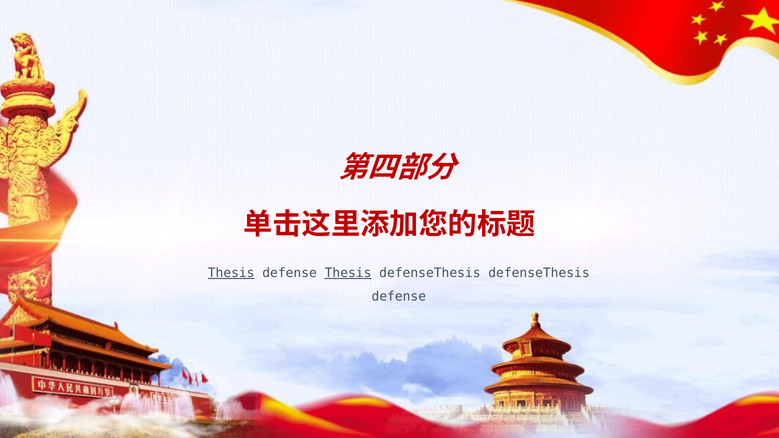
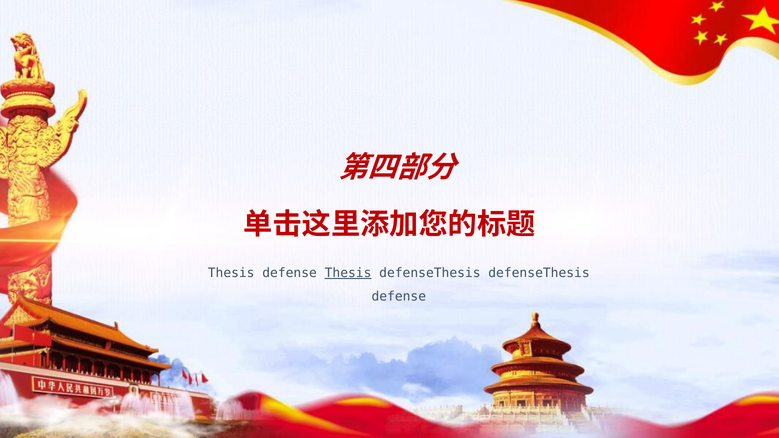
Thesis at (231, 273) underline: present -> none
